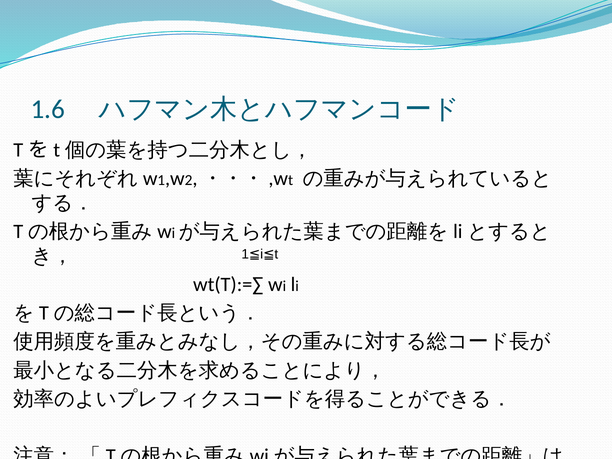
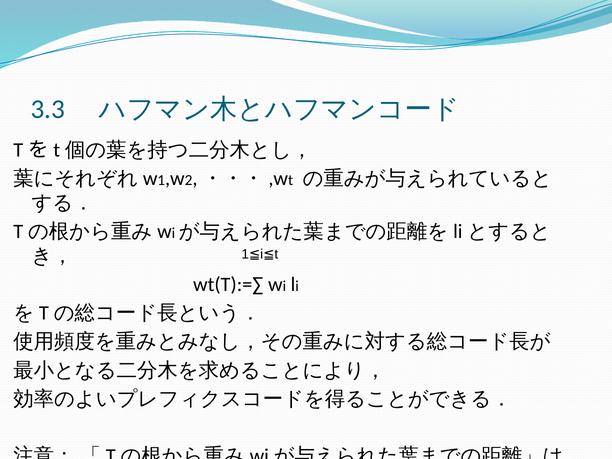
1.6: 1.6 -> 3.3
